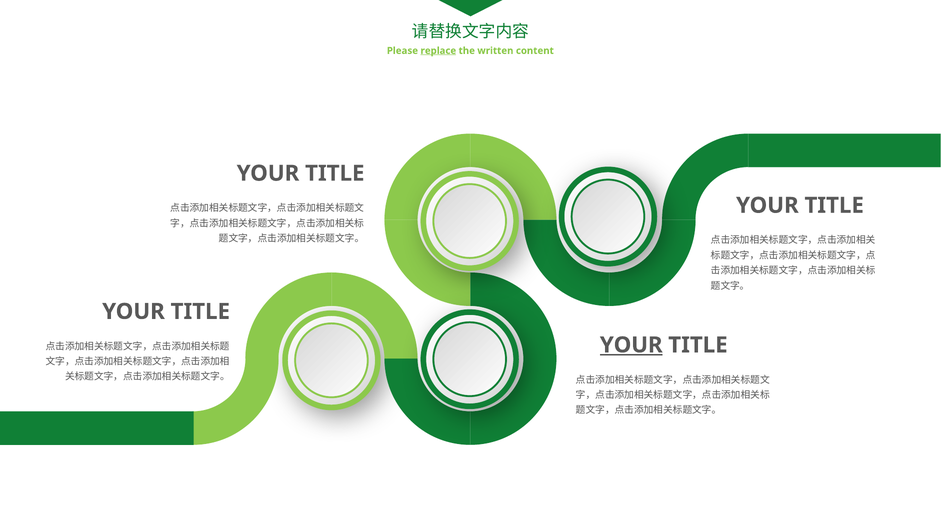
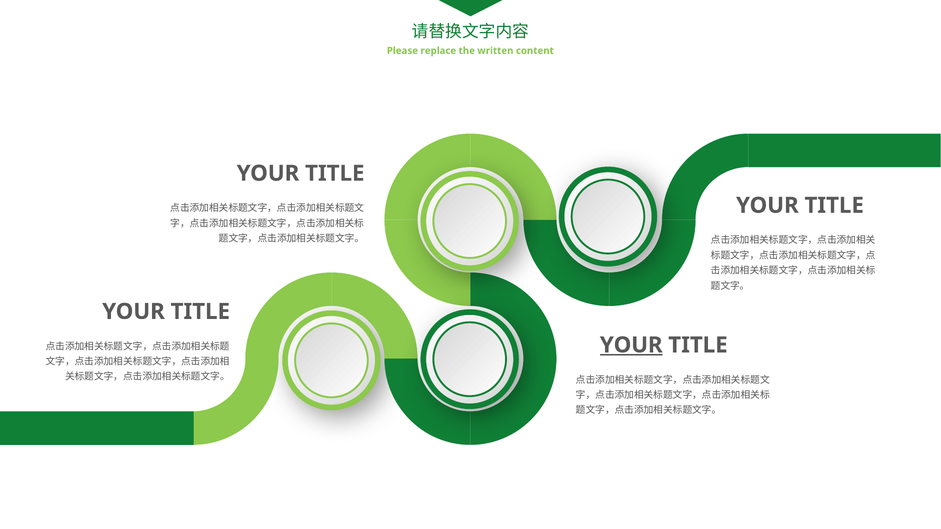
replace underline: present -> none
